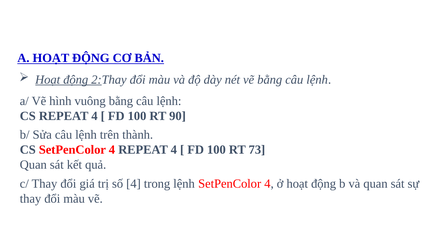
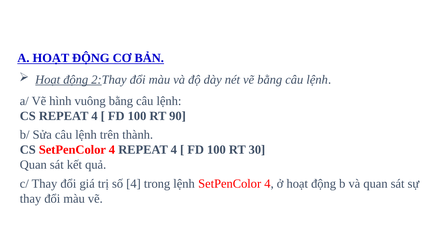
73: 73 -> 30
